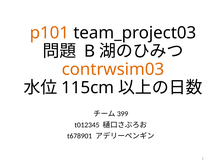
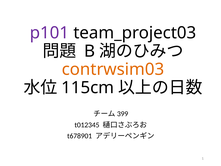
p101 colour: orange -> purple
